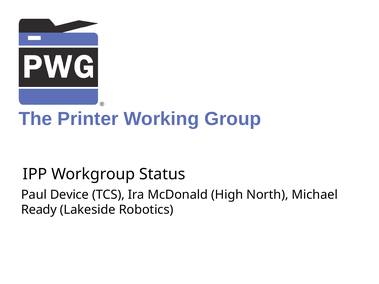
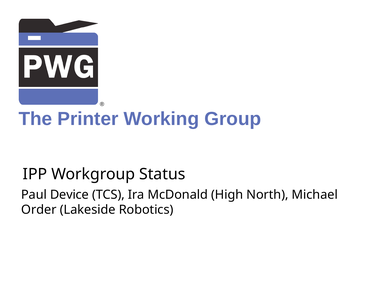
Ready: Ready -> Order
